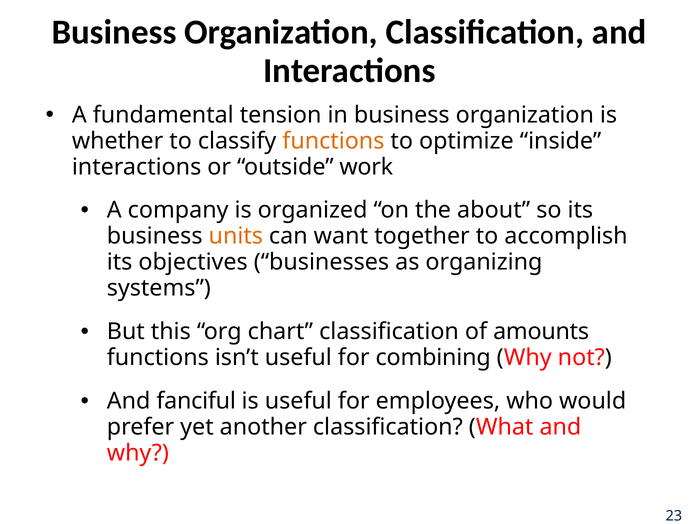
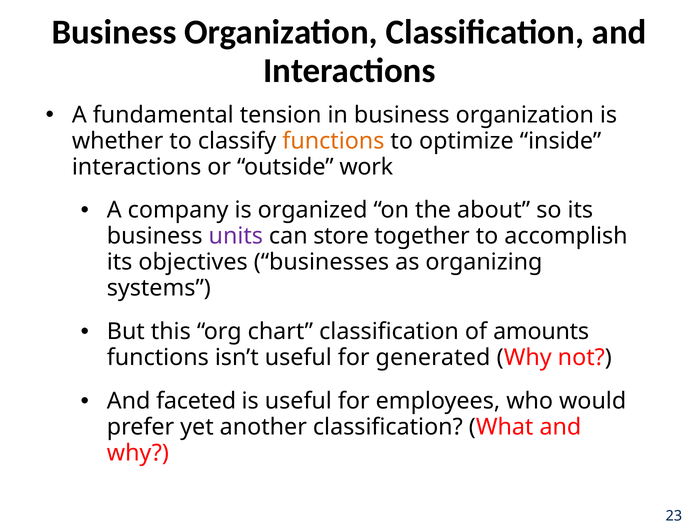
units colour: orange -> purple
want: want -> store
combining: combining -> generated
fanciful: fanciful -> faceted
